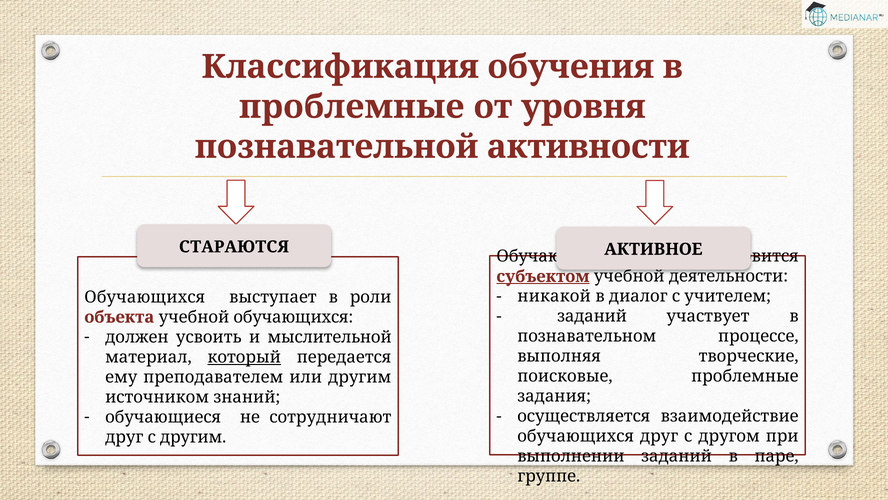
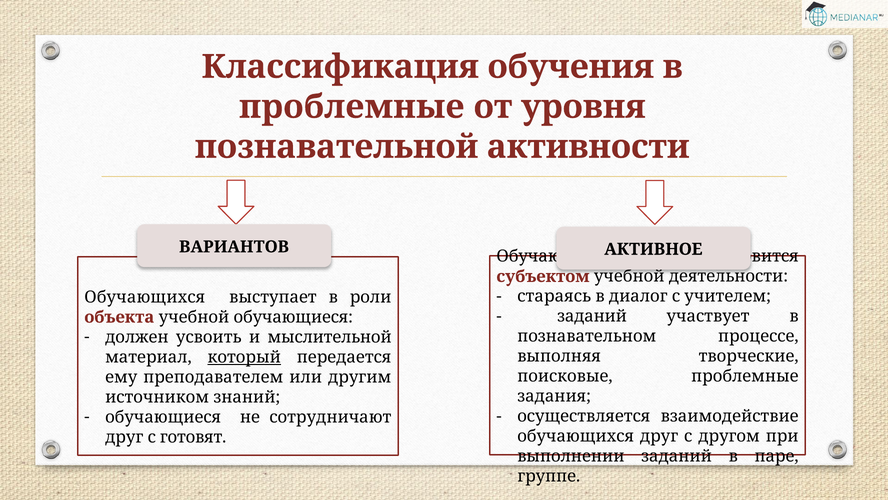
СТАРАЮТСЯ: СТАРАЮТСЯ -> ВАРИАНТОВ
субъектом underline: present -> none
никакой: никакой -> стараясь
учебной обучающихся: обучающихся -> обучающиеся
с другим: другим -> готовят
